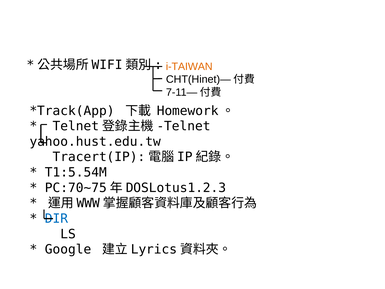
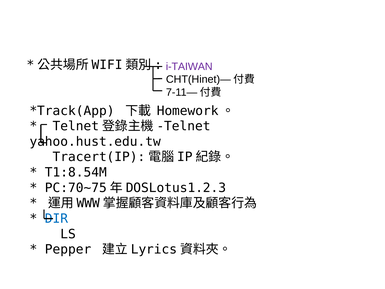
i-TAIWAN colour: orange -> purple
T1:5.54M: T1:5.54M -> T1:8.54M
Google: Google -> Pepper
